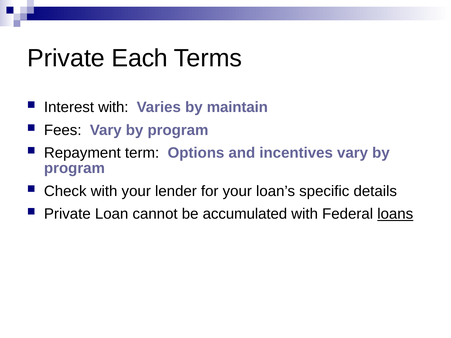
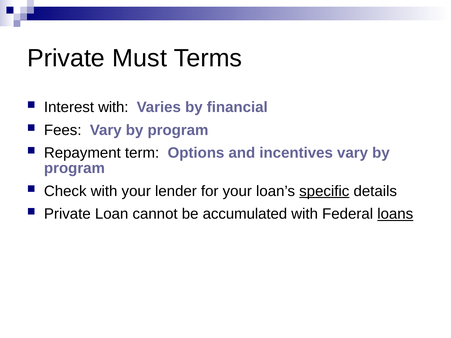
Each: Each -> Must
maintain: maintain -> financial
specific underline: none -> present
